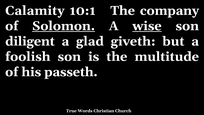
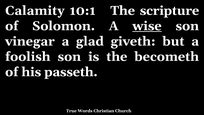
company: company -> scripture
Solomon underline: present -> none
diligent: diligent -> vinegar
multitude: multitude -> becometh
